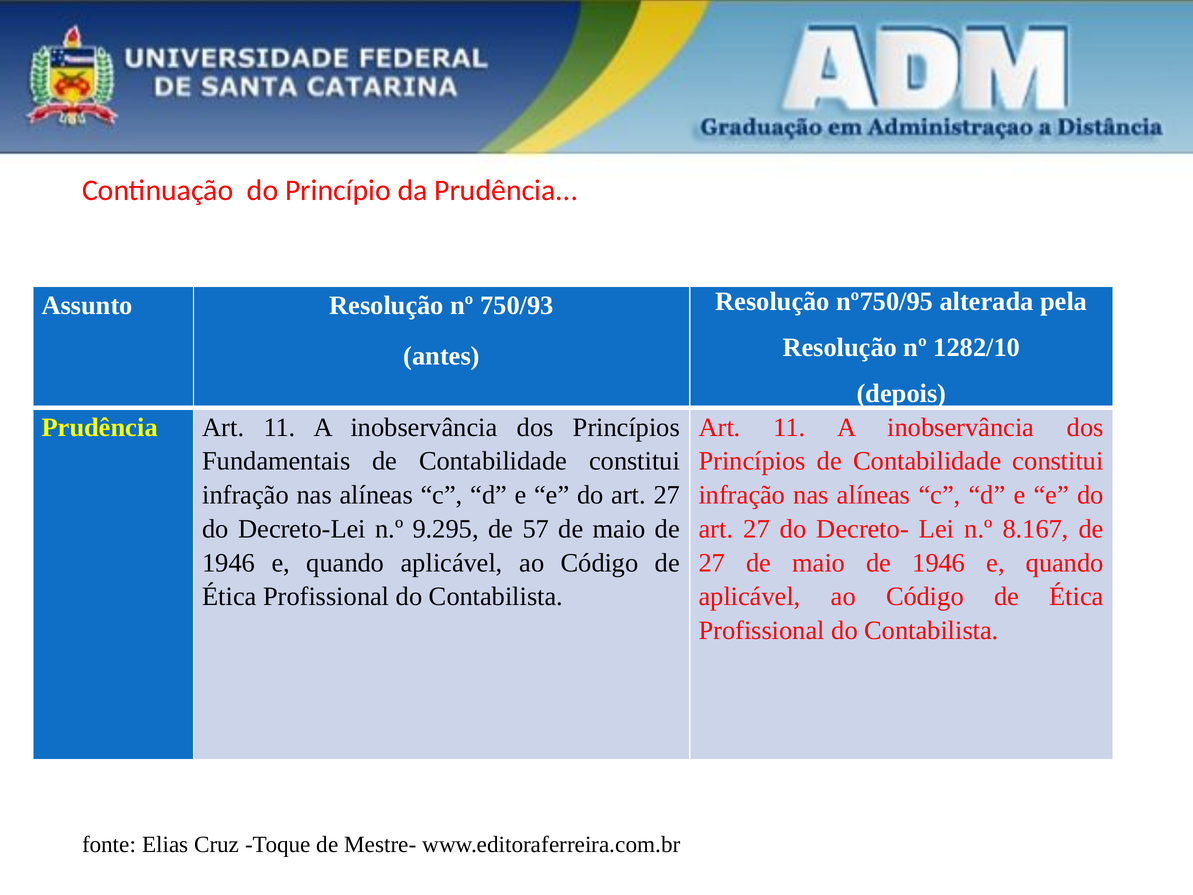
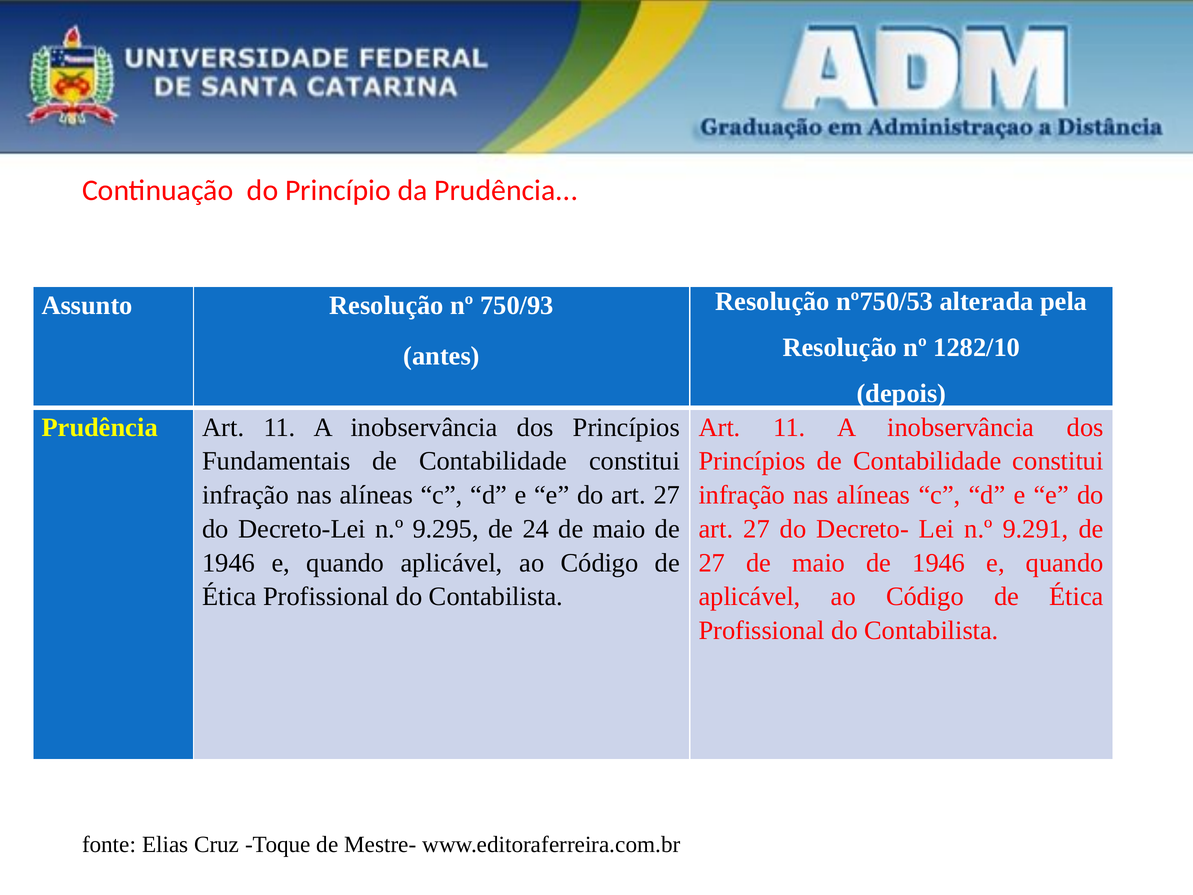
nº750/95: nº750/95 -> nº750/53
57: 57 -> 24
8.167: 8.167 -> 9.291
